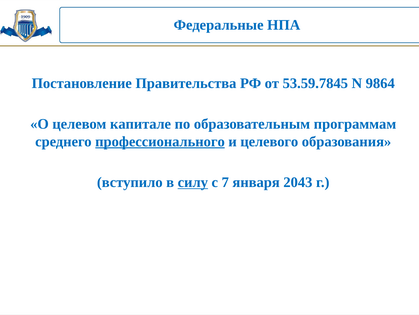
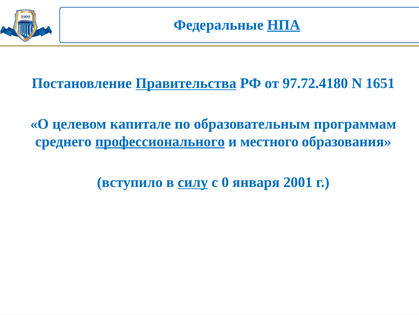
НПА underline: none -> present
Правительства underline: none -> present
53.59.7845: 53.59.7845 -> 97.72.4180
9864: 9864 -> 1651
целевого: целевого -> местного
7: 7 -> 0
2043: 2043 -> 2001
